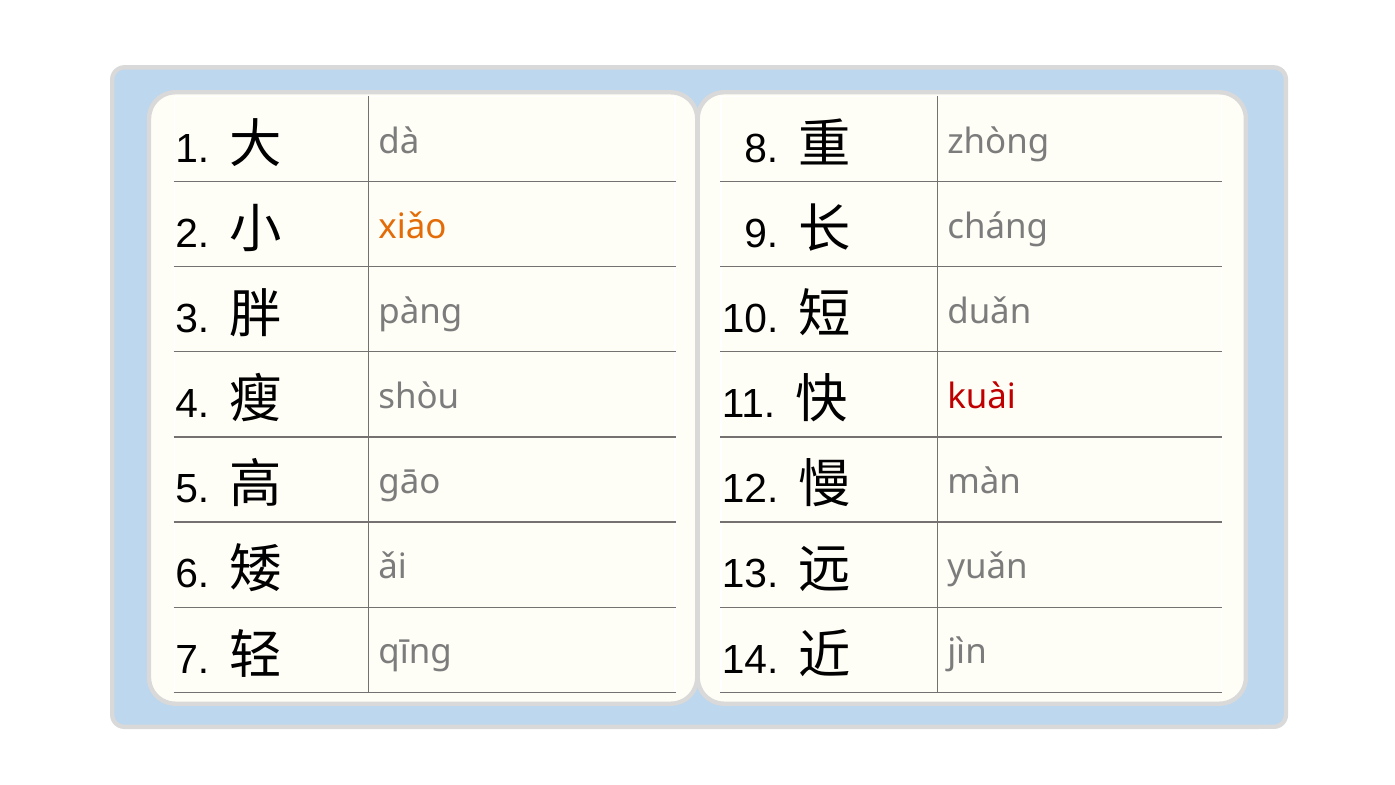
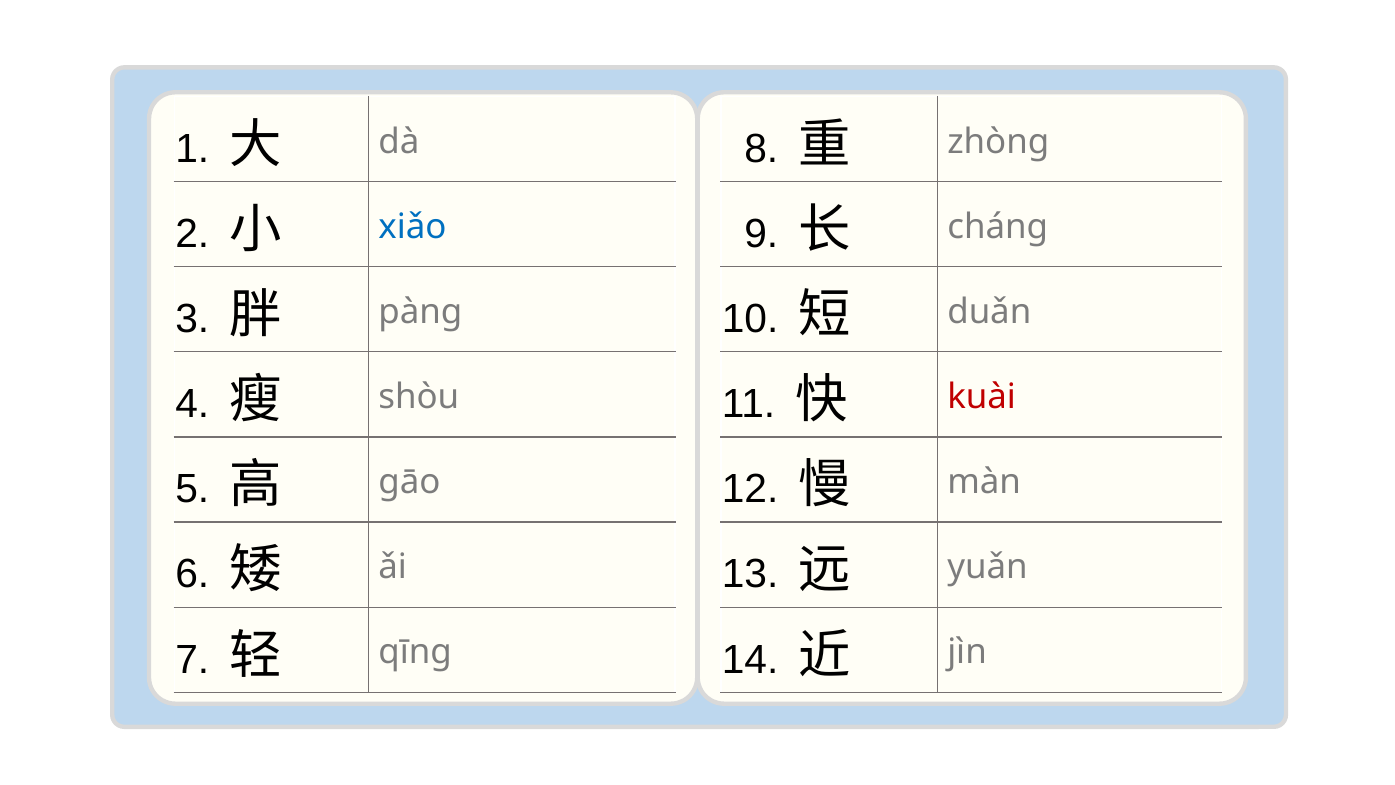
xiǎo colour: orange -> blue
